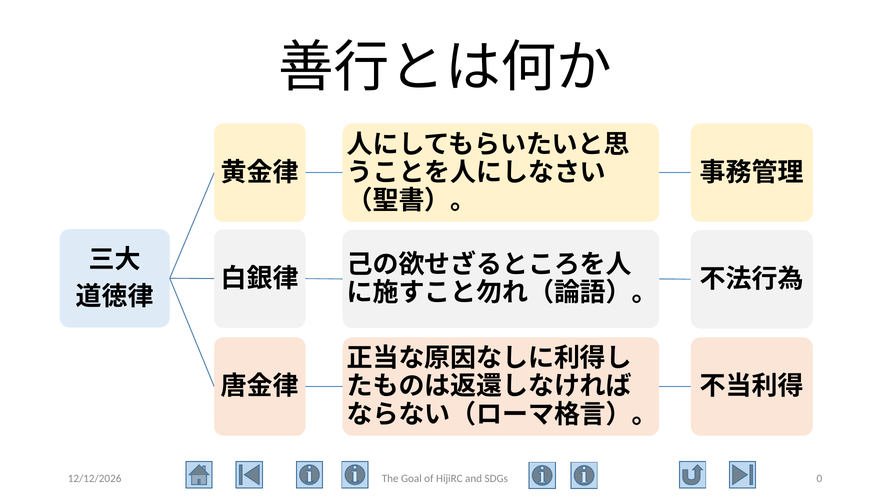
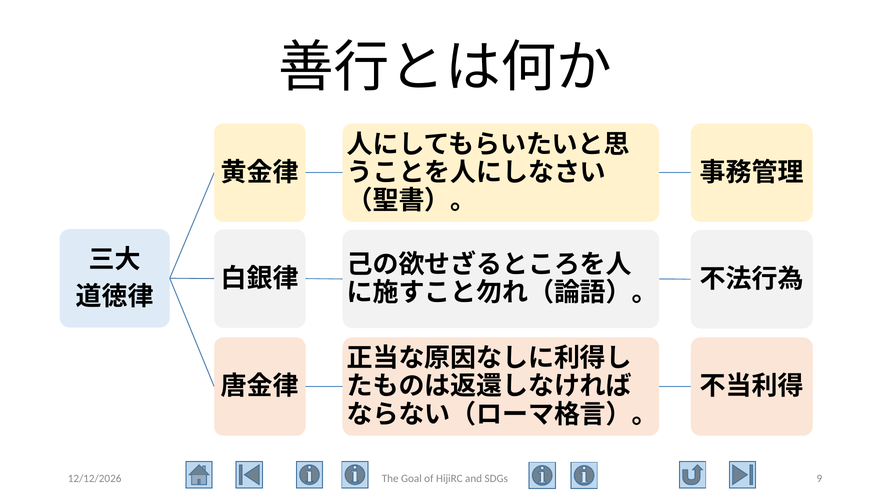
0: 0 -> 9
